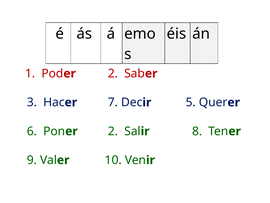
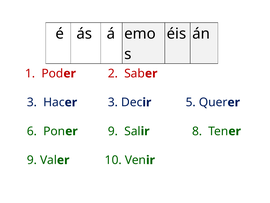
7 at (113, 102): 7 -> 3
2 at (113, 131): 2 -> 9
